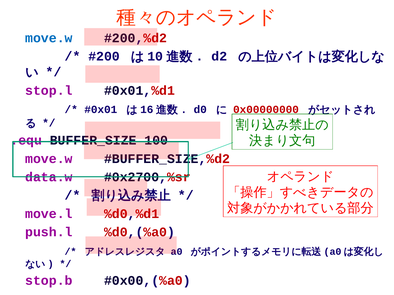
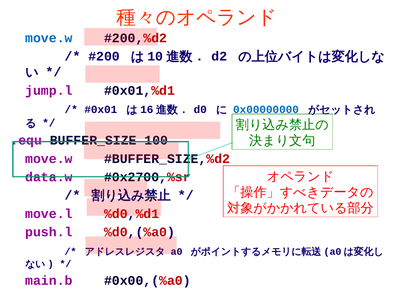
stop.l: stop.l -> jump.l
0x00000000 colour: red -> blue
stop.b: stop.b -> main.b
